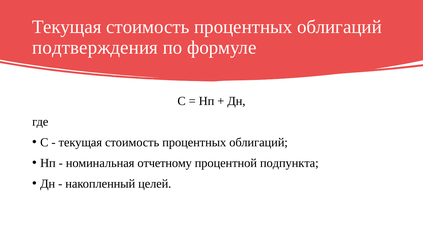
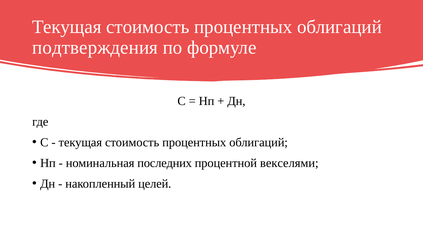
отчетному: отчетному -> последних
подпункта: подпункта -> векселями
